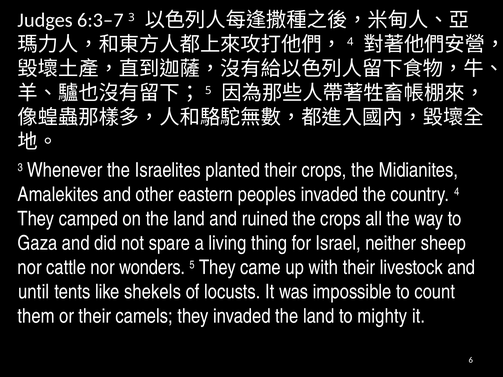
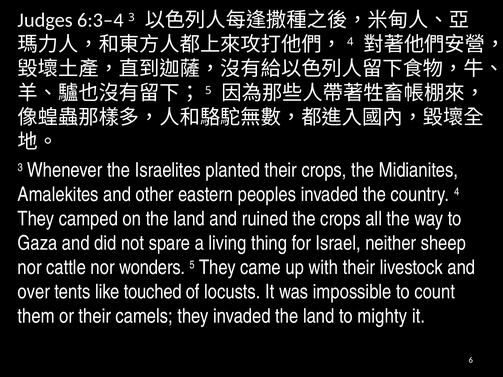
6:3–7: 6:3–7 -> 6:3–4
until: until -> over
shekels: shekels -> touched
